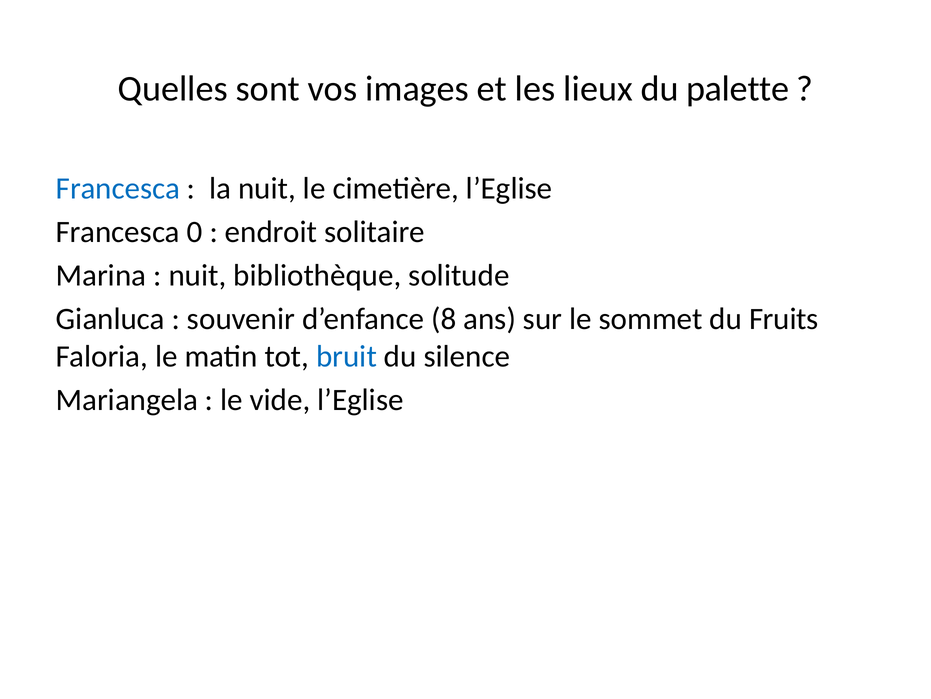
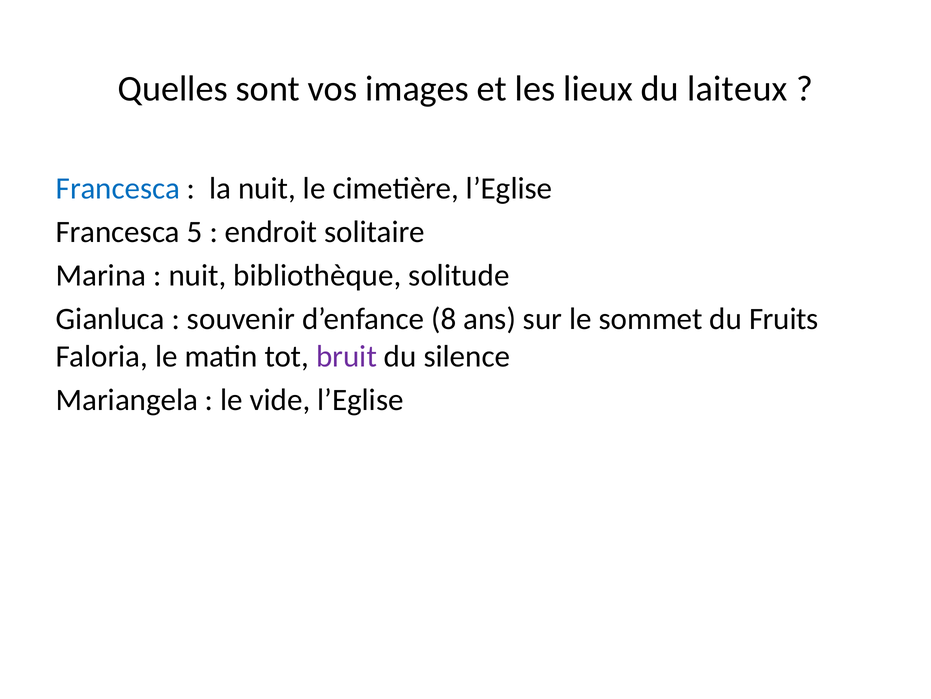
palette: palette -> laiteux
0: 0 -> 5
bruit colour: blue -> purple
